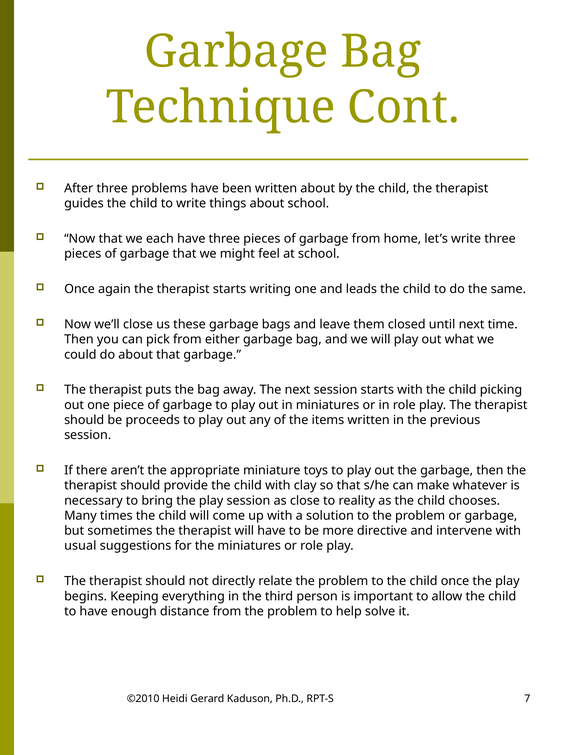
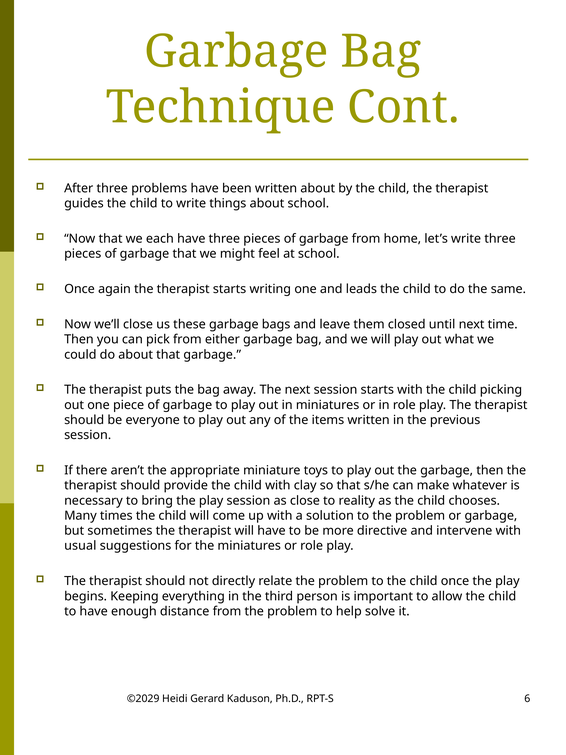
proceeds: proceeds -> everyone
©2010: ©2010 -> ©2029
7: 7 -> 6
